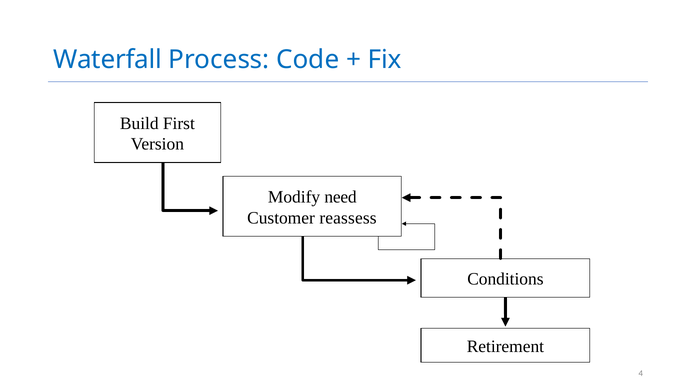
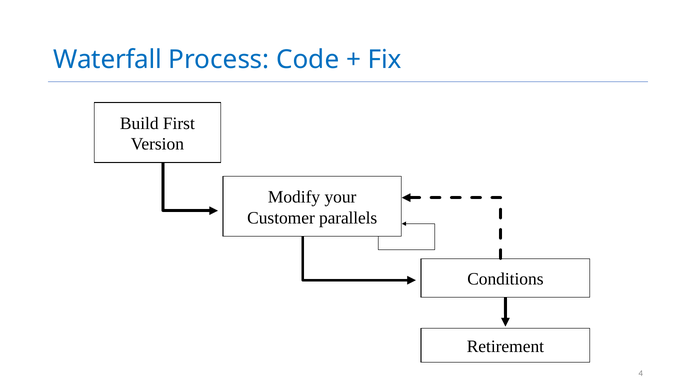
need: need -> your
reassess: reassess -> parallels
